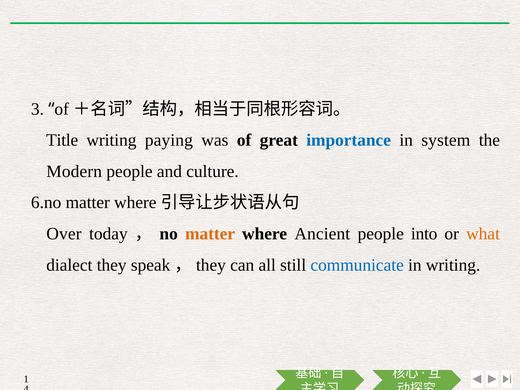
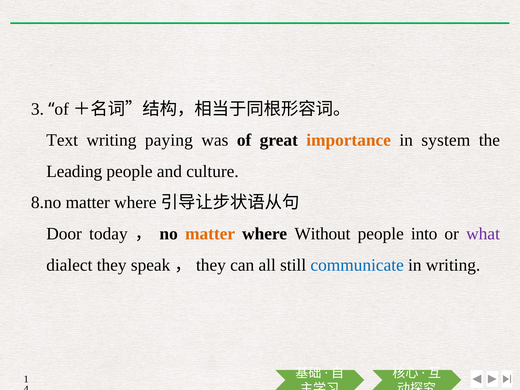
Title: Title -> Text
importance colour: blue -> orange
Modern: Modern -> Leading
6.no: 6.no -> 8.no
Over: Over -> Door
Ancient: Ancient -> Without
what colour: orange -> purple
